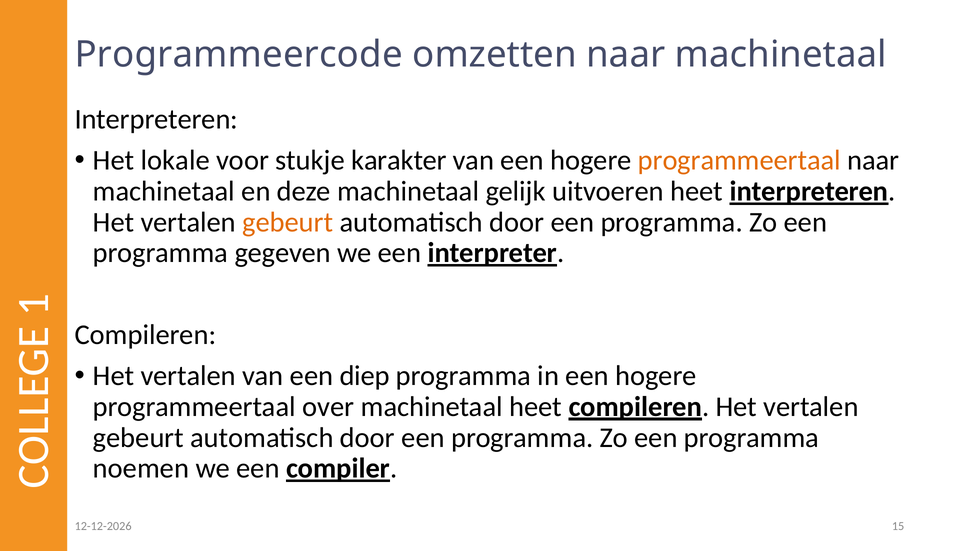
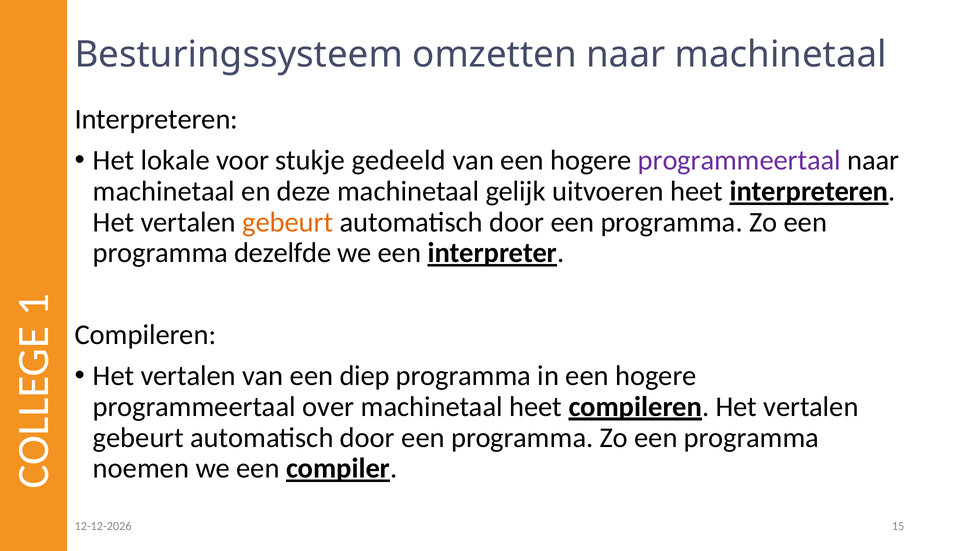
Programmeercode: Programmeercode -> Besturingssysteem
karakter: karakter -> gedeeld
programmeertaal at (739, 160) colour: orange -> purple
gegeven: gegeven -> dezelfde
